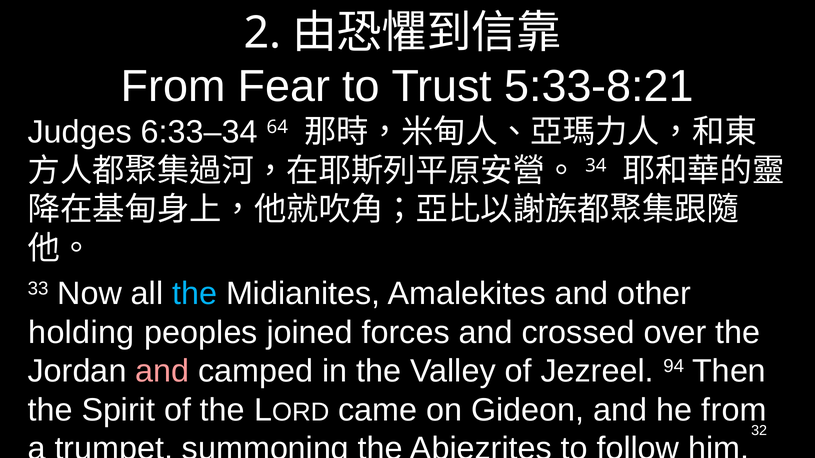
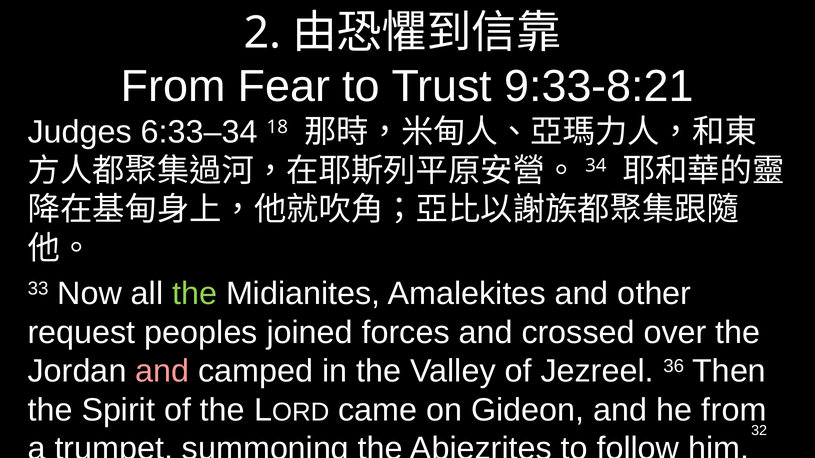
5:33-8:21: 5:33-8:21 -> 9:33-8:21
64: 64 -> 18
the at (195, 294) colour: light blue -> light green
holding: holding -> request
94: 94 -> 36
